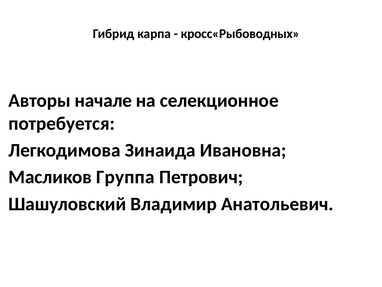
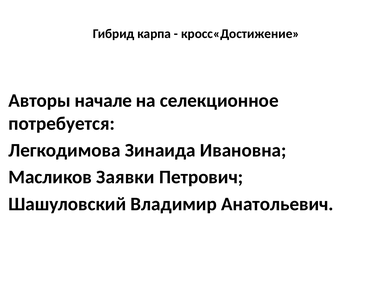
кросс«Рыбоводных: кросс«Рыбоводных -> кросс«Достижение
Группа: Группа -> Заявки
